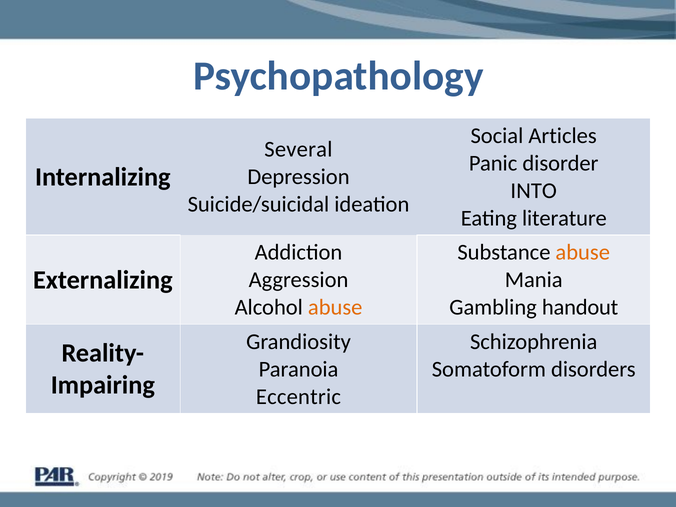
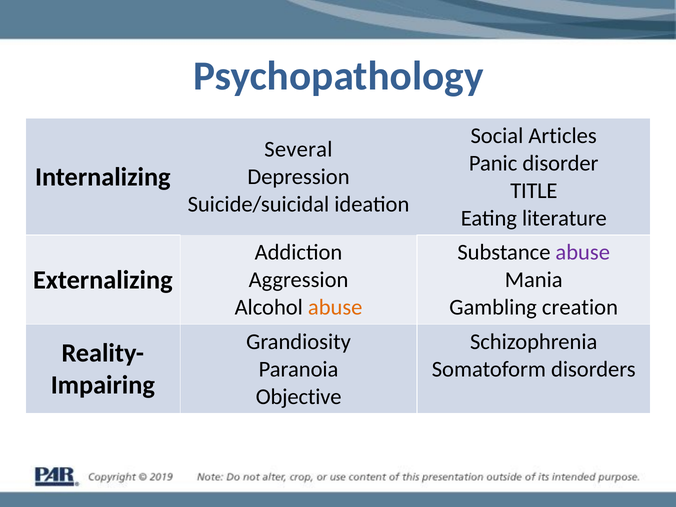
INTO: INTO -> TITLE
abuse at (583, 252) colour: orange -> purple
handout: handout -> creation
Eccentric: Eccentric -> Objective
